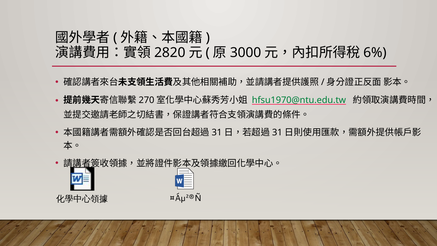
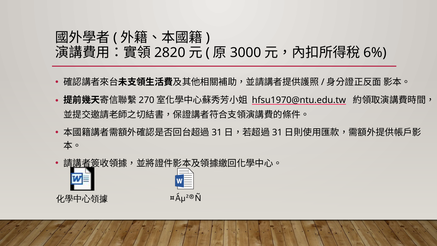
hfsu1970@ntu.edu.tw colour: green -> black
